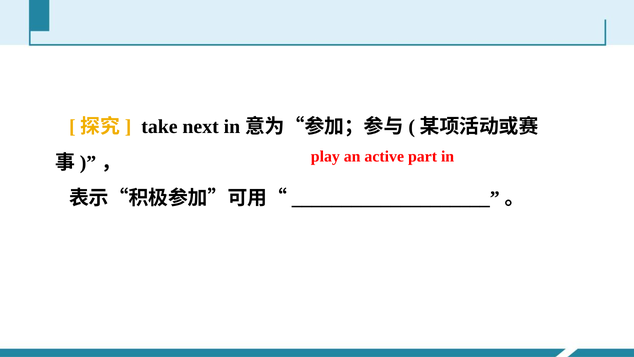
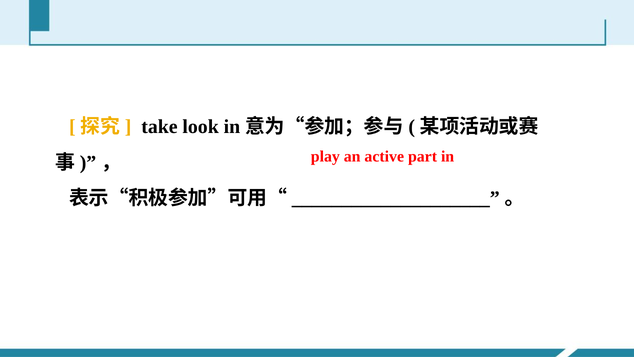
next: next -> look
